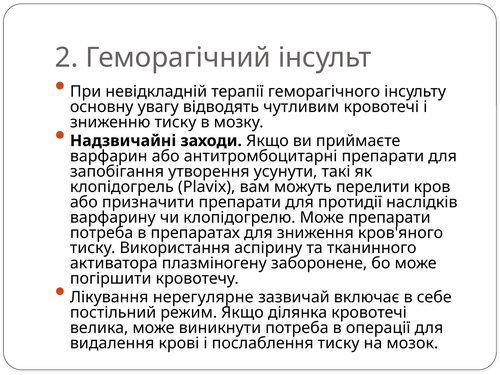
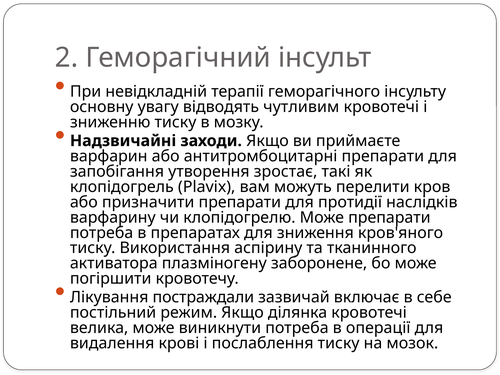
усунути: усунути -> зростає
нерегулярне: нерегулярне -> постраждали
